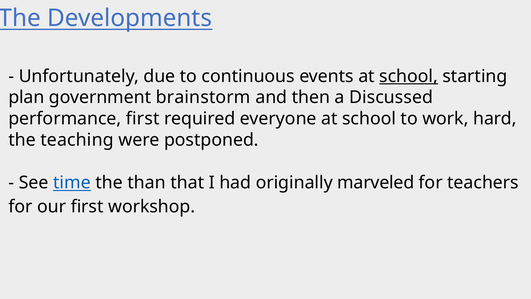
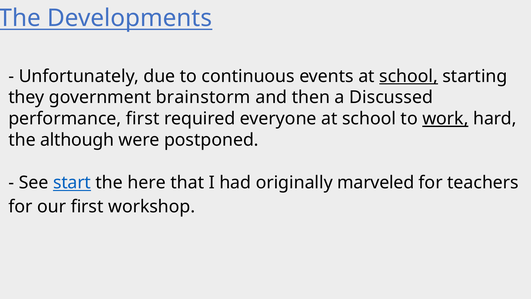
plan: plan -> they
work underline: none -> present
teaching: teaching -> although
time: time -> start
than: than -> here
